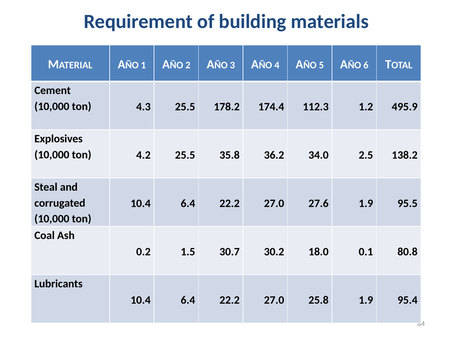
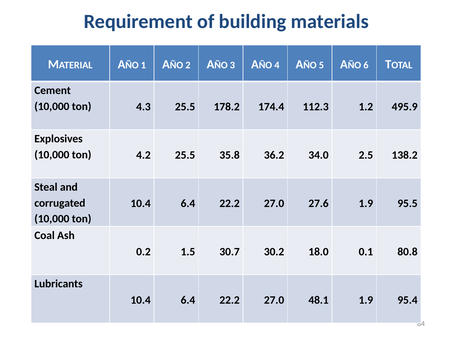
25.8: 25.8 -> 48.1
